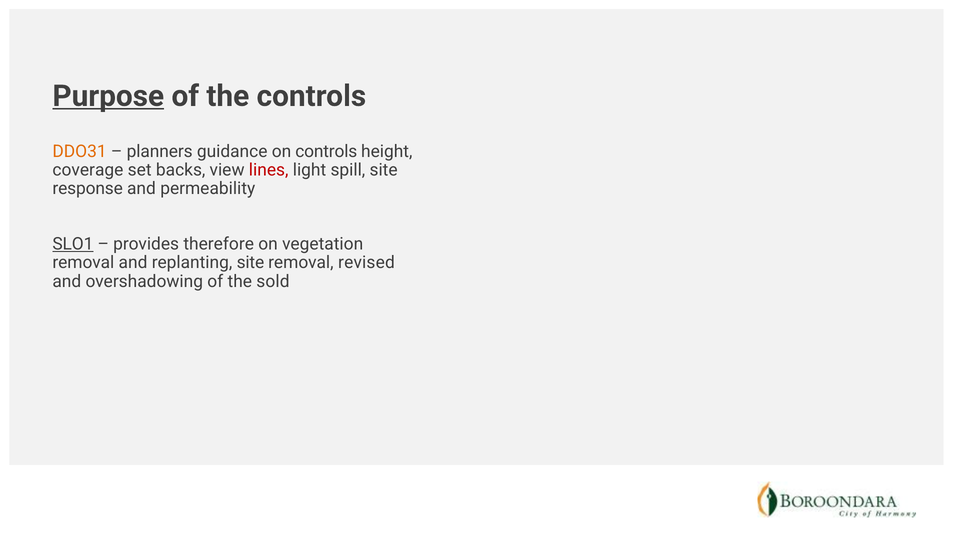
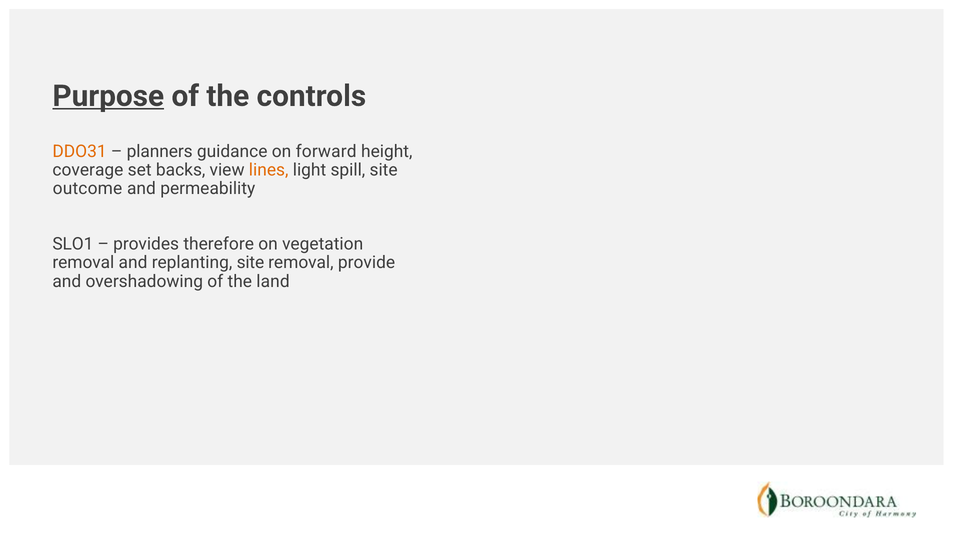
on controls: controls -> forward
lines colour: red -> orange
response: response -> outcome
SLO1 underline: present -> none
revised: revised -> provide
sold: sold -> land
